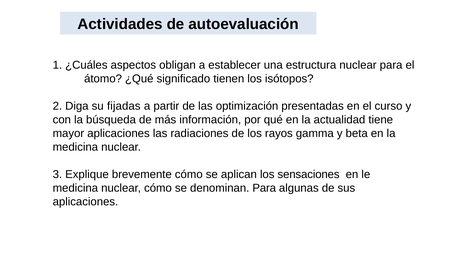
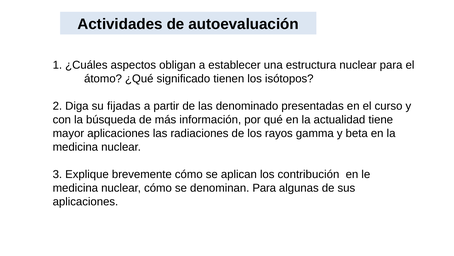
optimización: optimización -> denominado
sensaciones: sensaciones -> contribución
